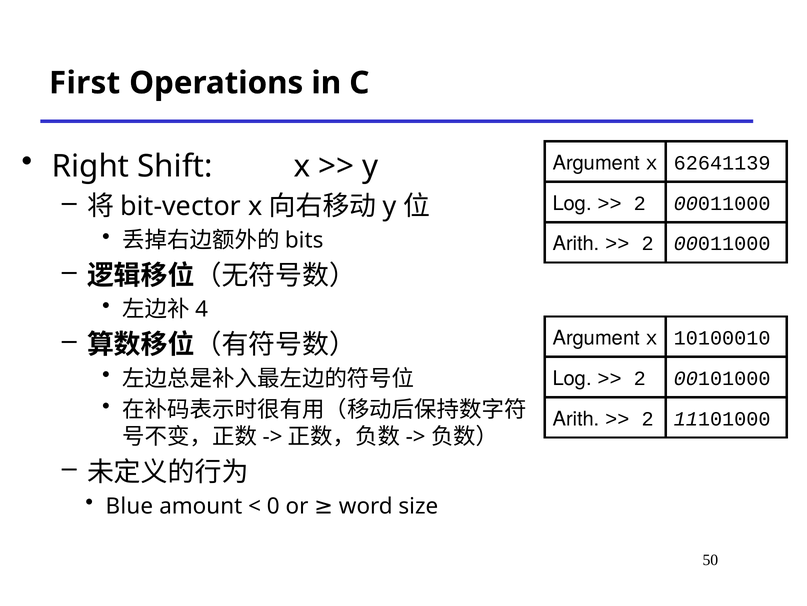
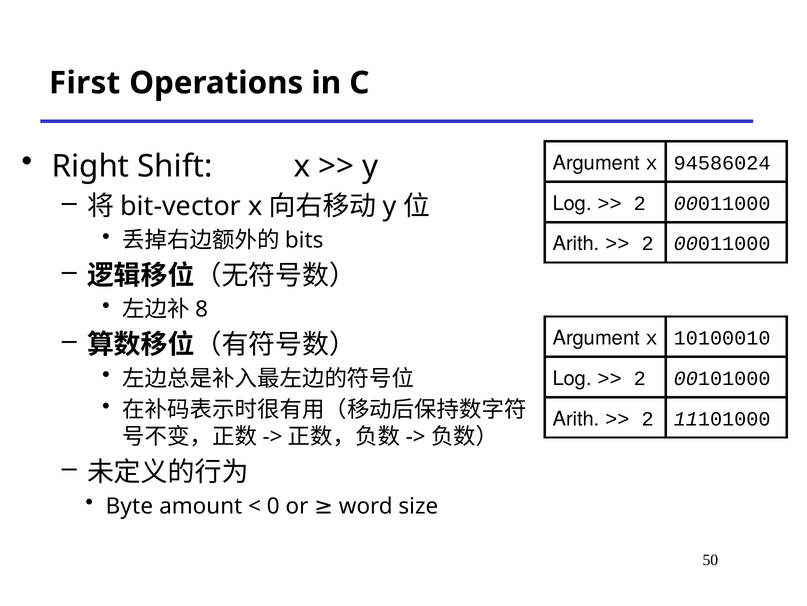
62641139: 62641139 -> 94586024
4: 4 -> 8
Blue: Blue -> Byte
